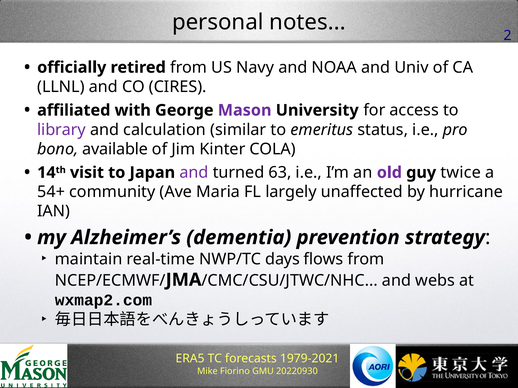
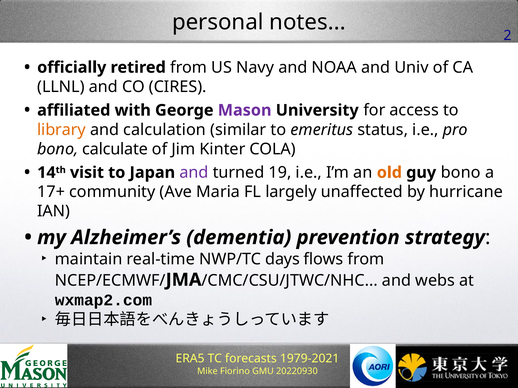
library colour: purple -> orange
available: available -> calculate
63: 63 -> 19
old colour: purple -> orange
guy twice: twice -> bono
54+: 54+ -> 17+
